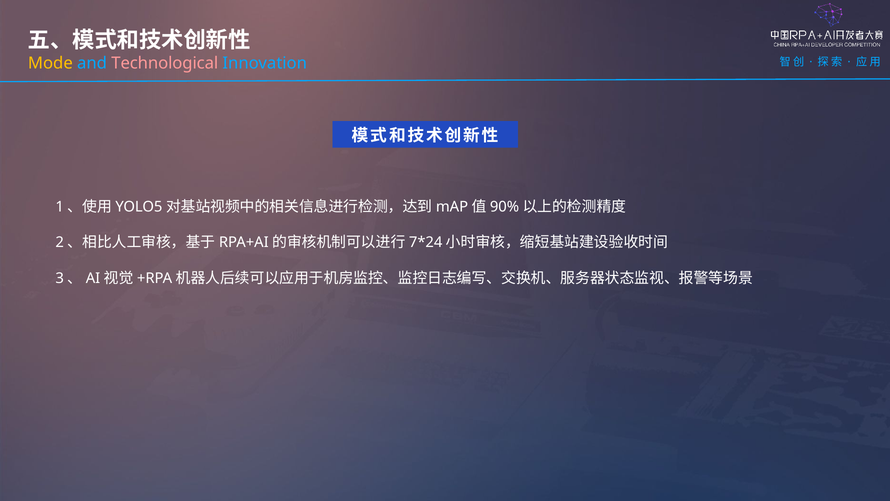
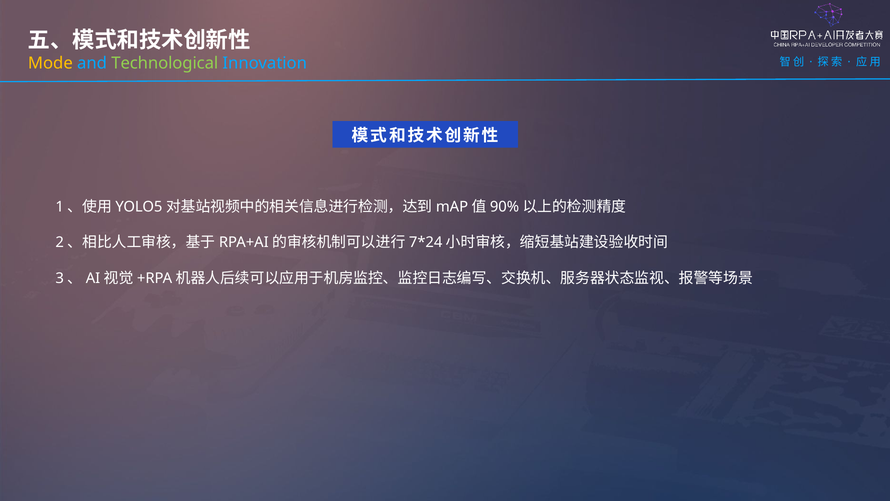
Technological colour: pink -> light green
